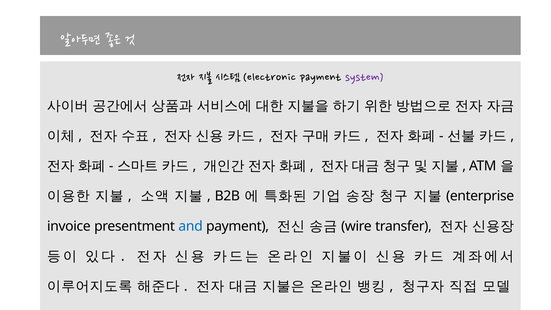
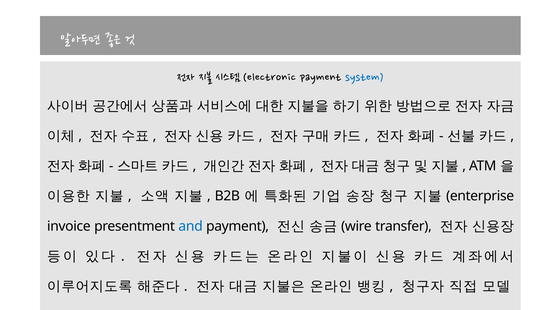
system colour: purple -> blue
